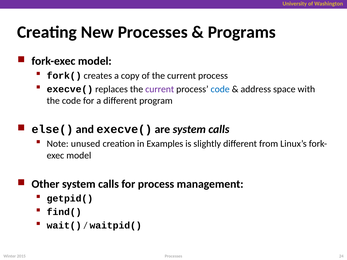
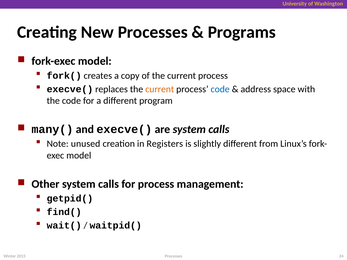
current at (160, 89) colour: purple -> orange
else(: else( -> many(
Examples: Examples -> Registers
